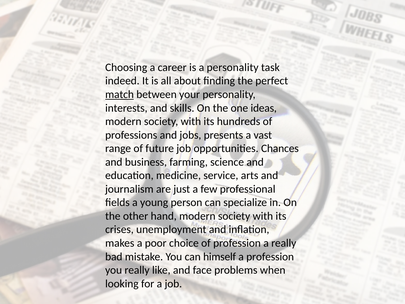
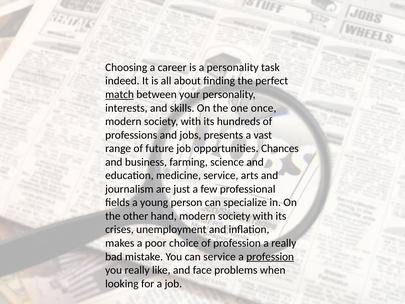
ideas: ideas -> once
can himself: himself -> service
profession at (270, 256) underline: none -> present
